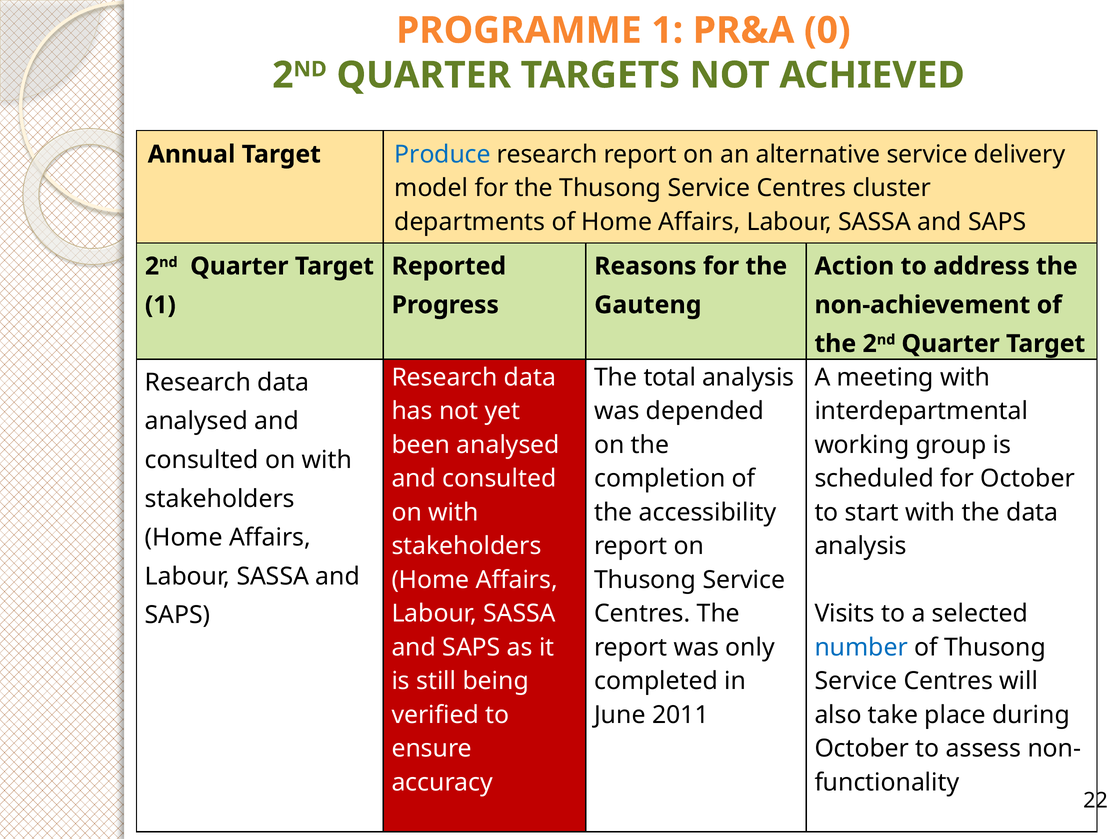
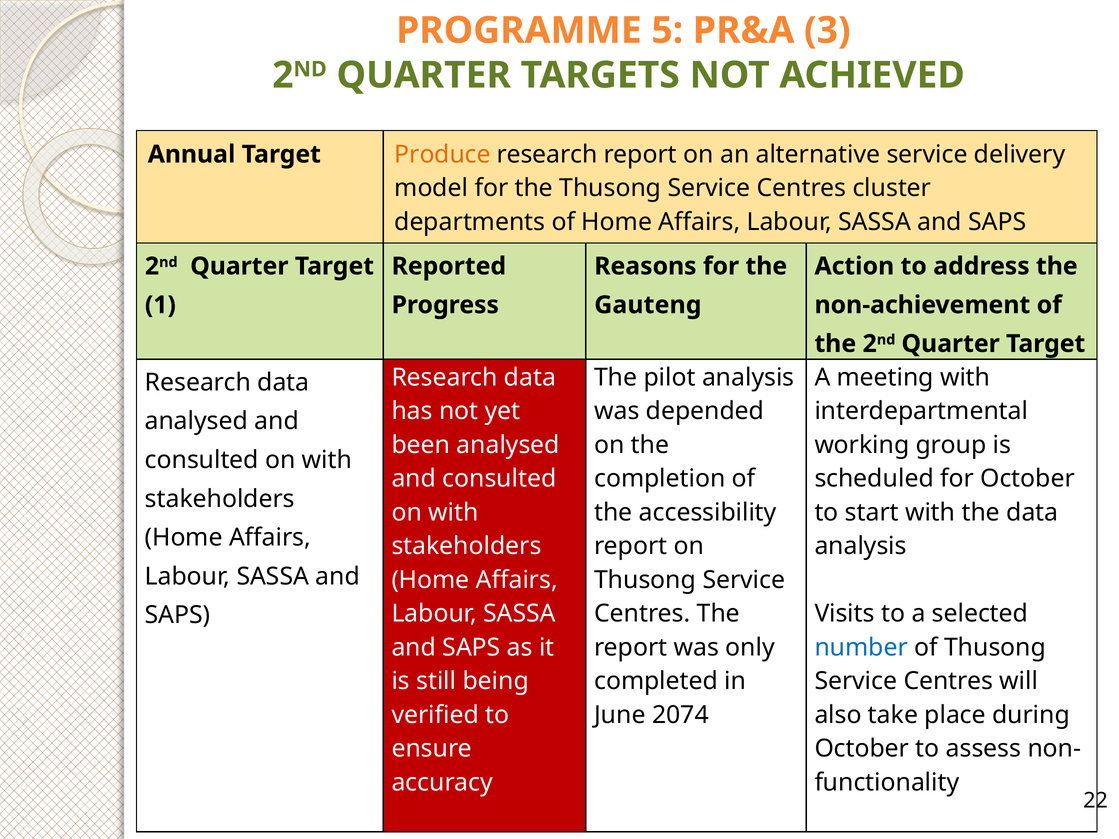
PROGRAMME 1: 1 -> 5
0: 0 -> 3
Produce colour: blue -> orange
total: total -> pilot
2011: 2011 -> 2074
